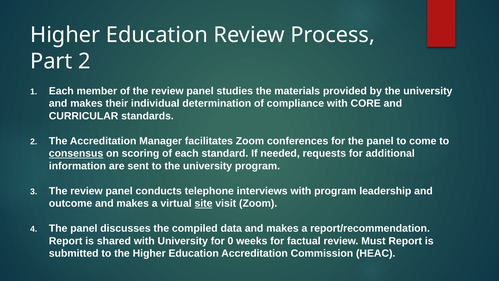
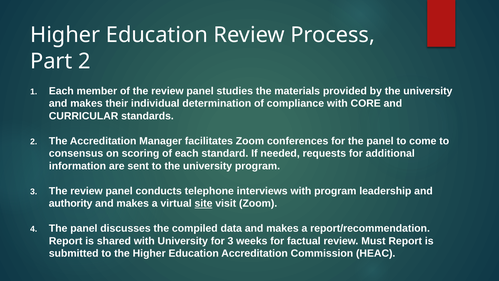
consensus underline: present -> none
outcome: outcome -> authority
for 0: 0 -> 3
